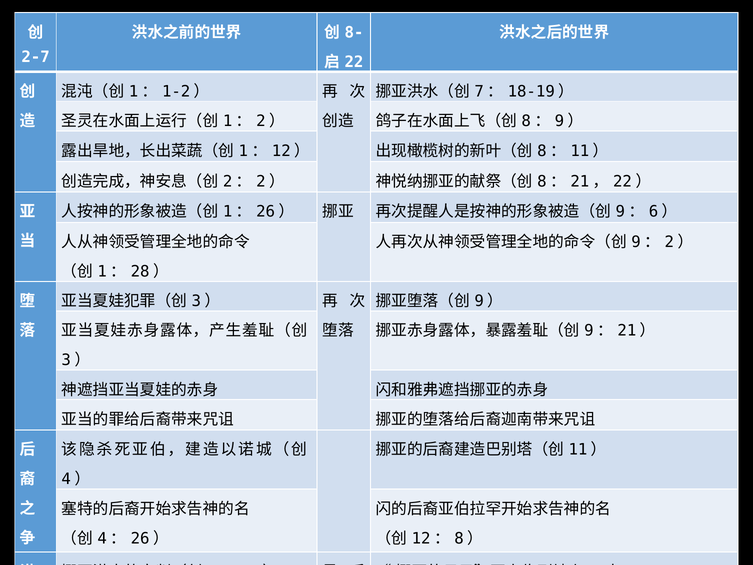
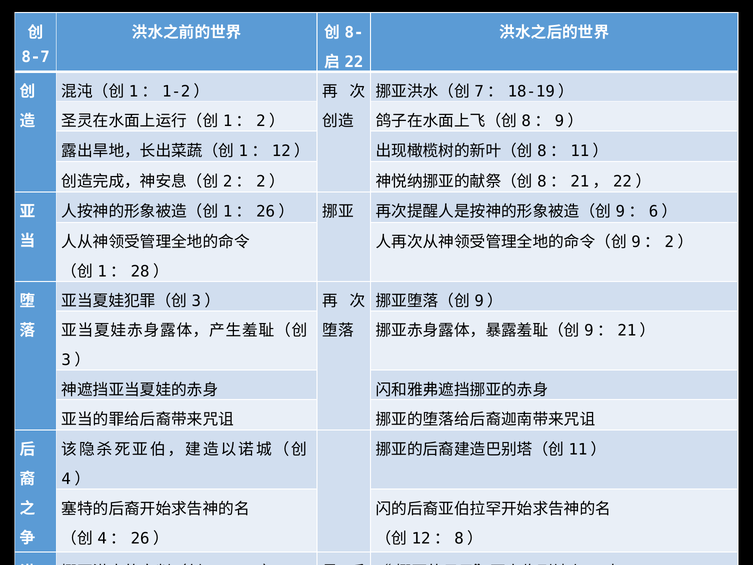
2-7: 2-7 -> 8-7
